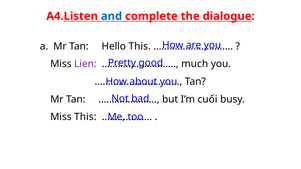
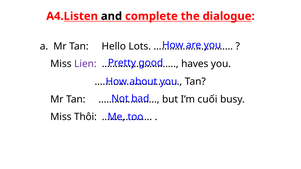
and colour: blue -> black
Hello This: This -> Lots
much: much -> haves
Miss This: This -> Thôi
